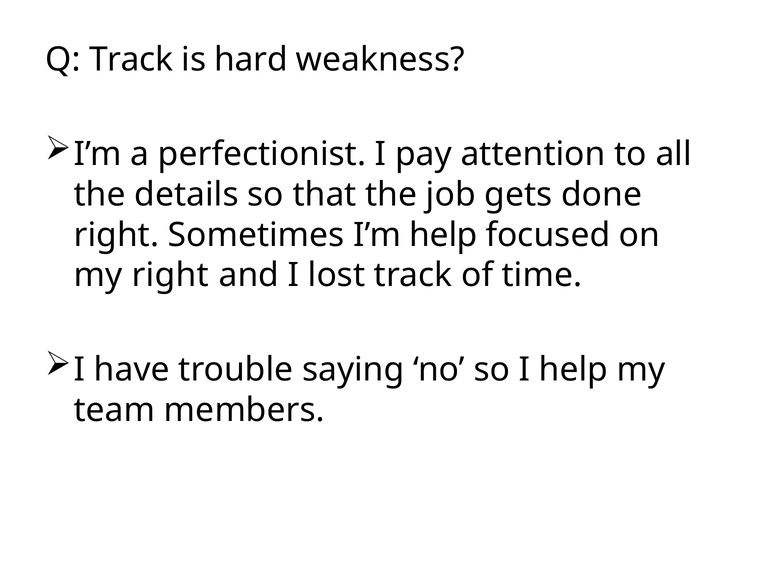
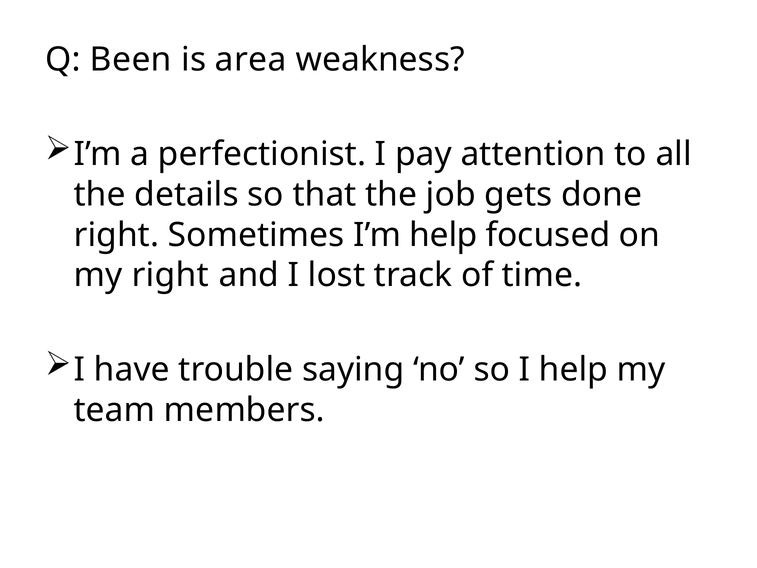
Q Track: Track -> Been
hard: hard -> area
